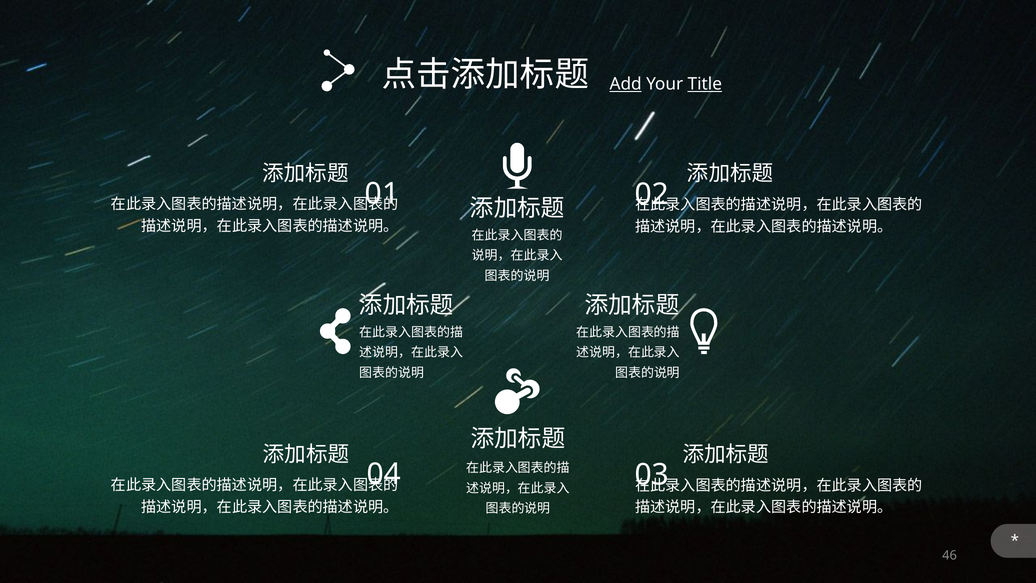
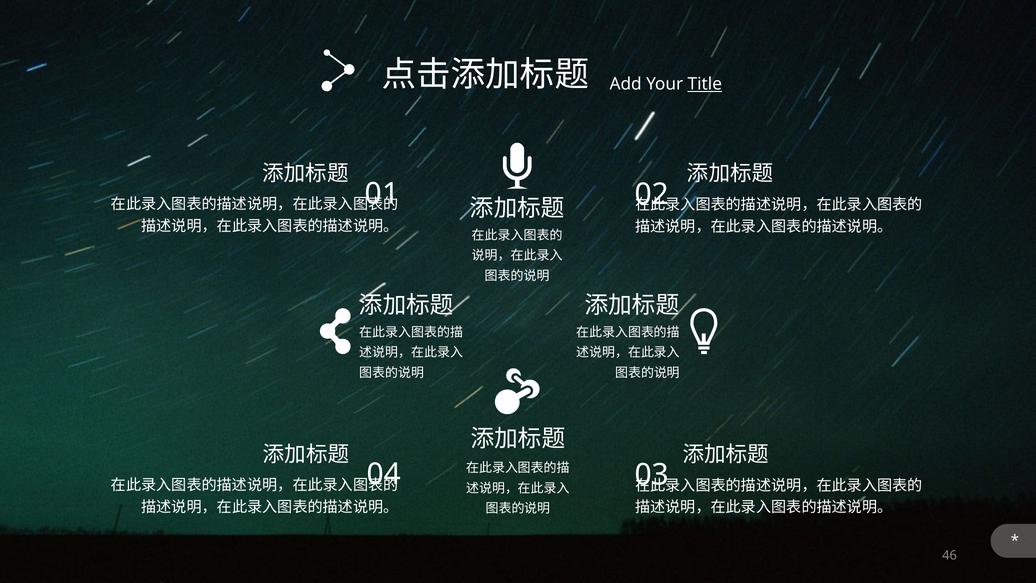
Add underline: present -> none
